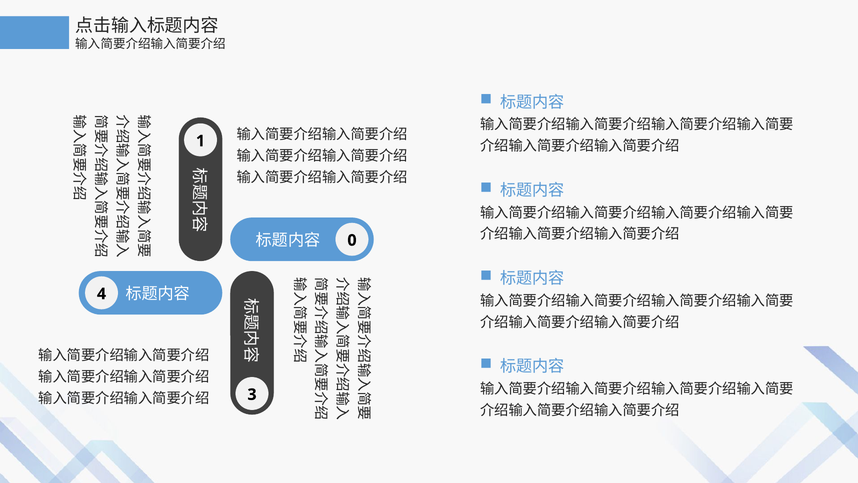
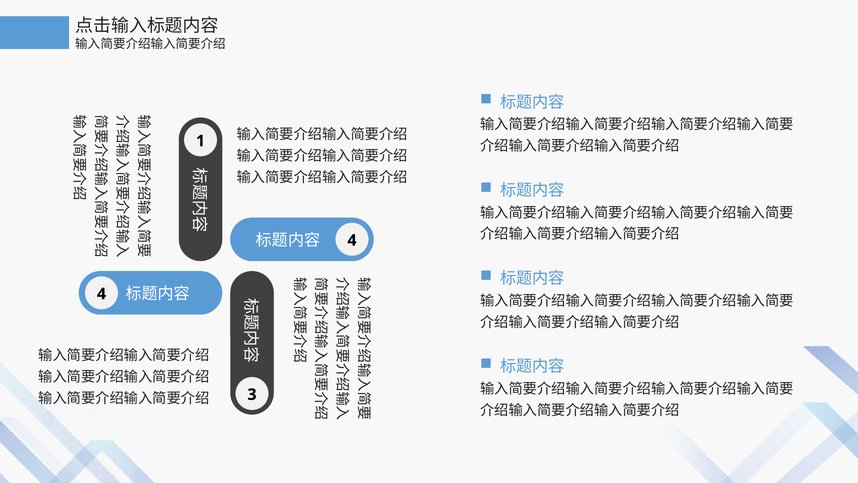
0 at (352, 240): 0 -> 4
